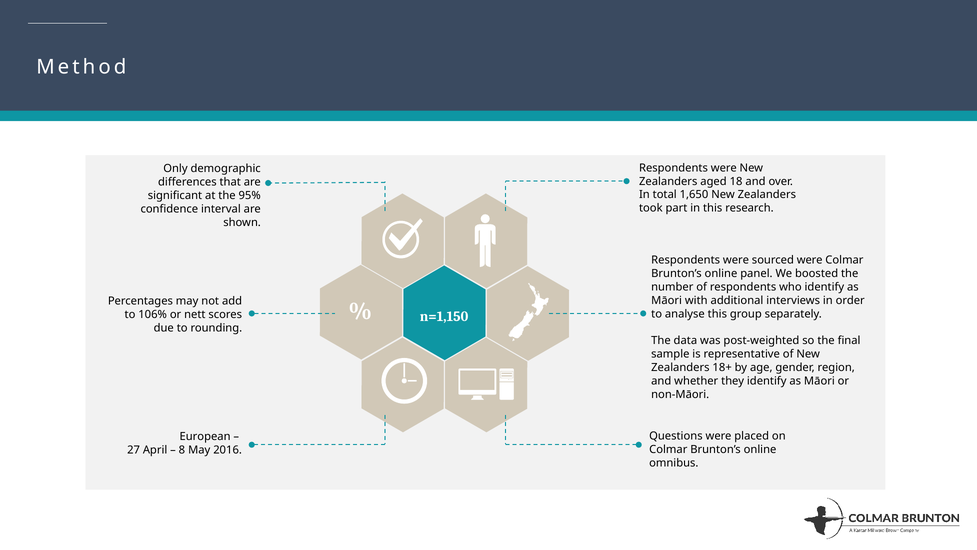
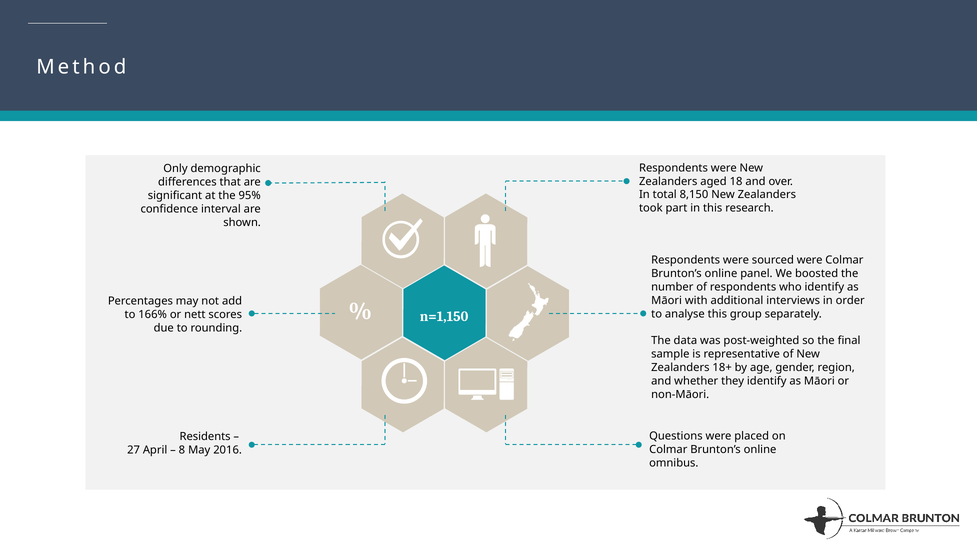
1,650: 1,650 -> 8,150
106%: 106% -> 166%
European: European -> Residents
